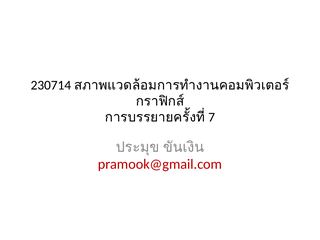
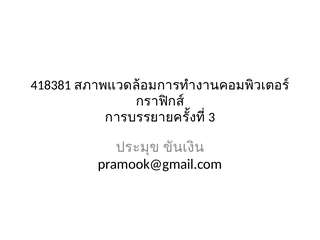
230714: 230714 -> 418381
7: 7 -> 3
pramook@gmail.com colour: red -> black
